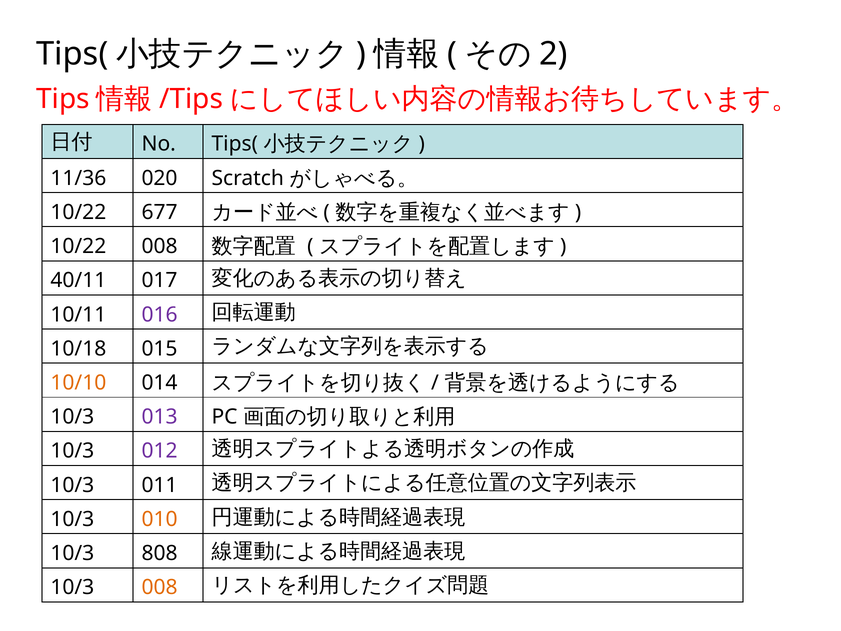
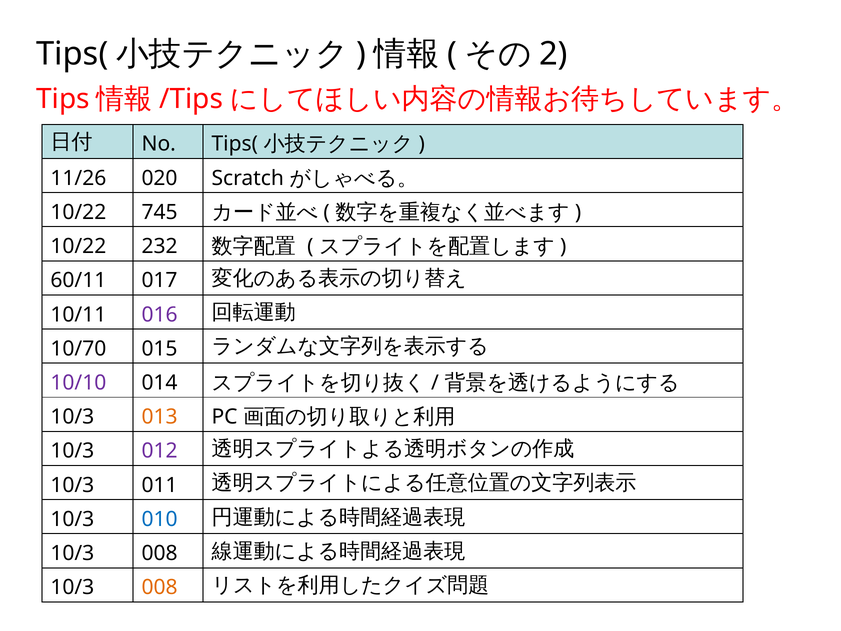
11/36: 11/36 -> 11/26
677: 677 -> 745
10/22 008: 008 -> 232
40/11: 40/11 -> 60/11
10/18: 10/18 -> 10/70
10/10 colour: orange -> purple
013 colour: purple -> orange
010 colour: orange -> blue
808 at (160, 553): 808 -> 008
